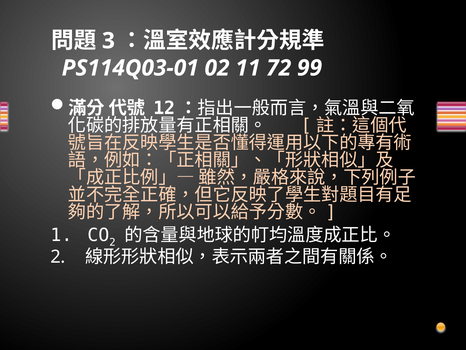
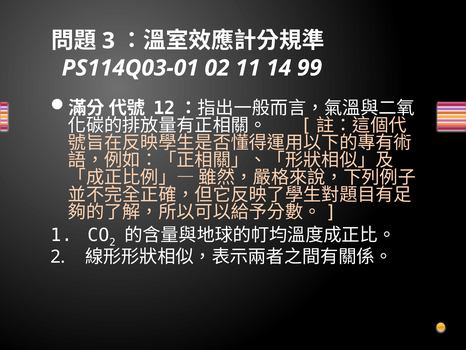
72: 72 -> 14
